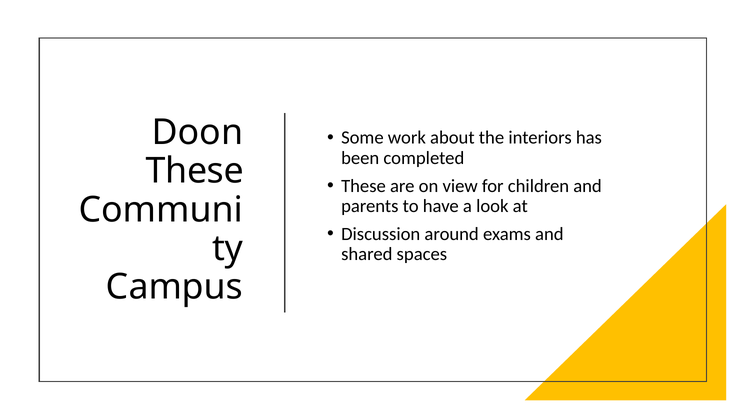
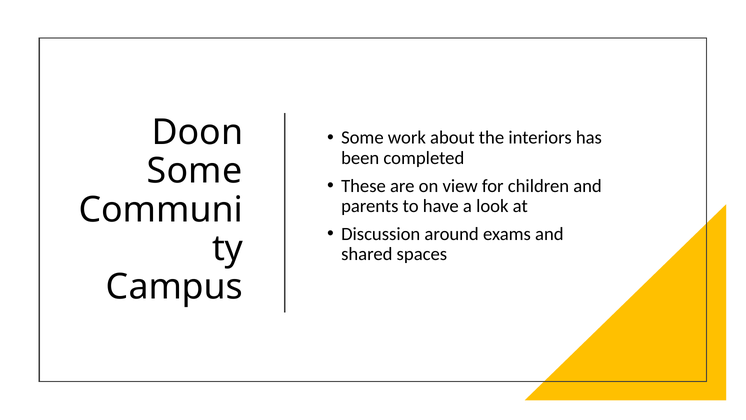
These at (195, 171): These -> Some
